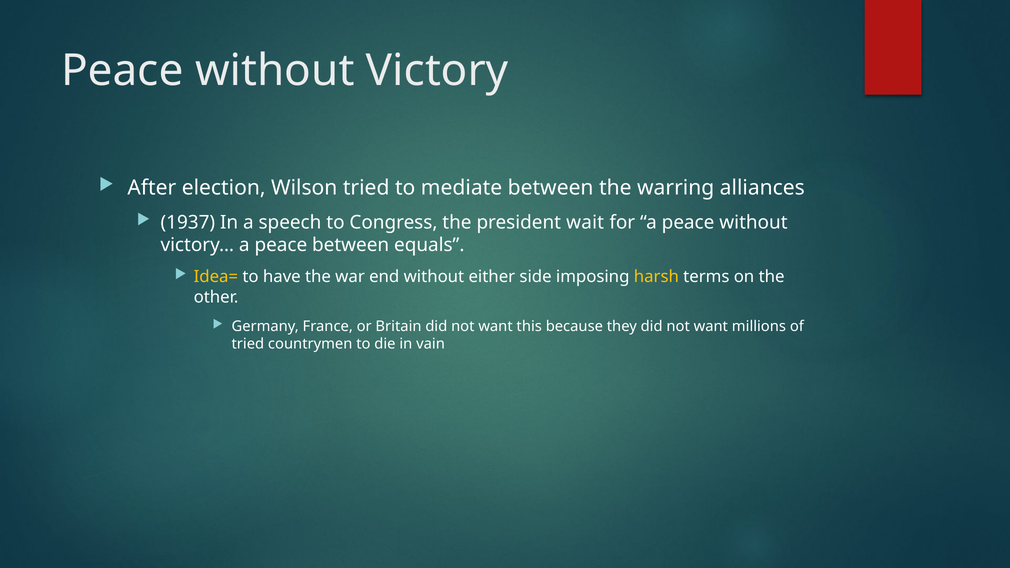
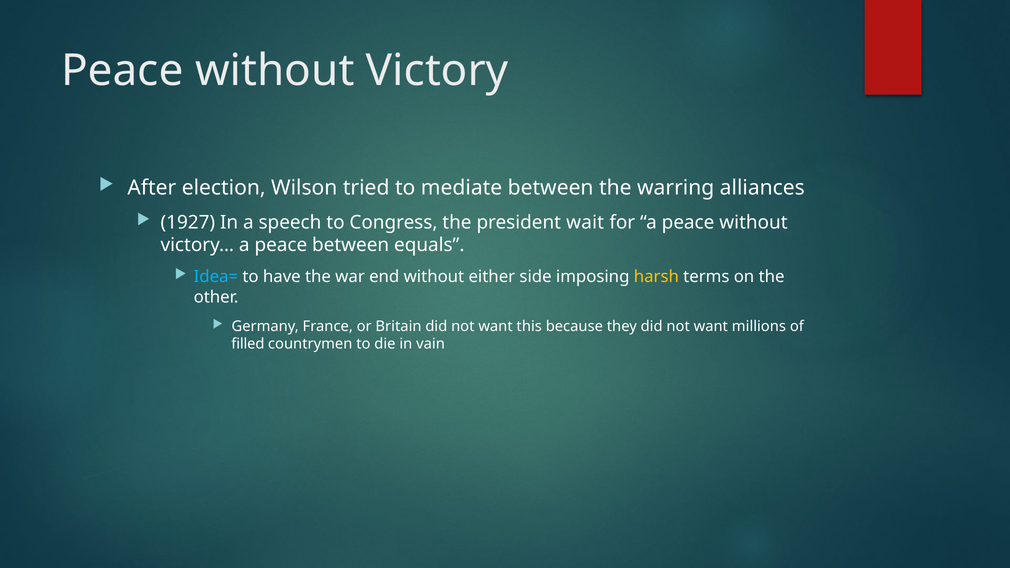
1937: 1937 -> 1927
Idea= colour: yellow -> light blue
tried at (248, 344): tried -> filled
